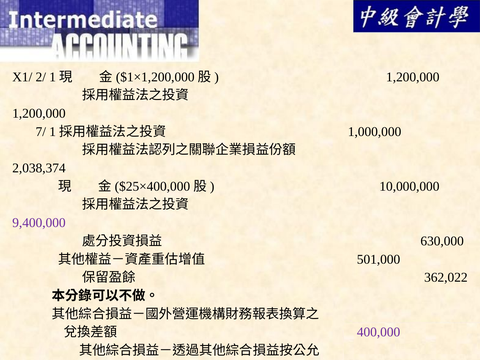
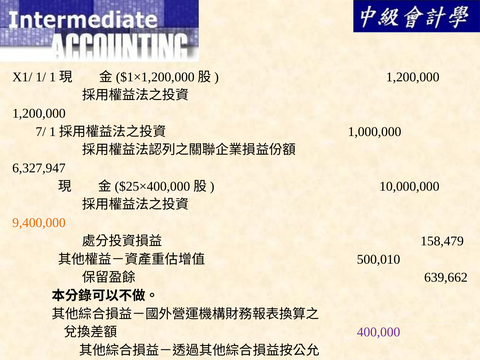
2/: 2/ -> 1/
2,038,374: 2,038,374 -> 6,327,947
9,400,000 colour: purple -> orange
630,000: 630,000 -> 158,479
501,000: 501,000 -> 500,010
362,022: 362,022 -> 639,662
